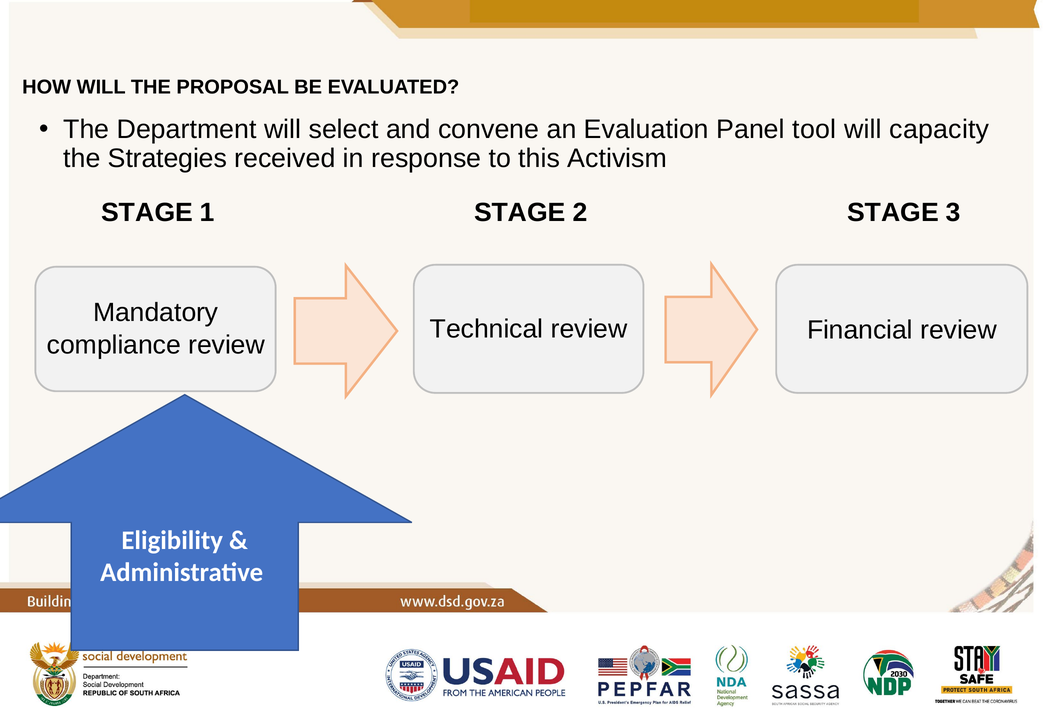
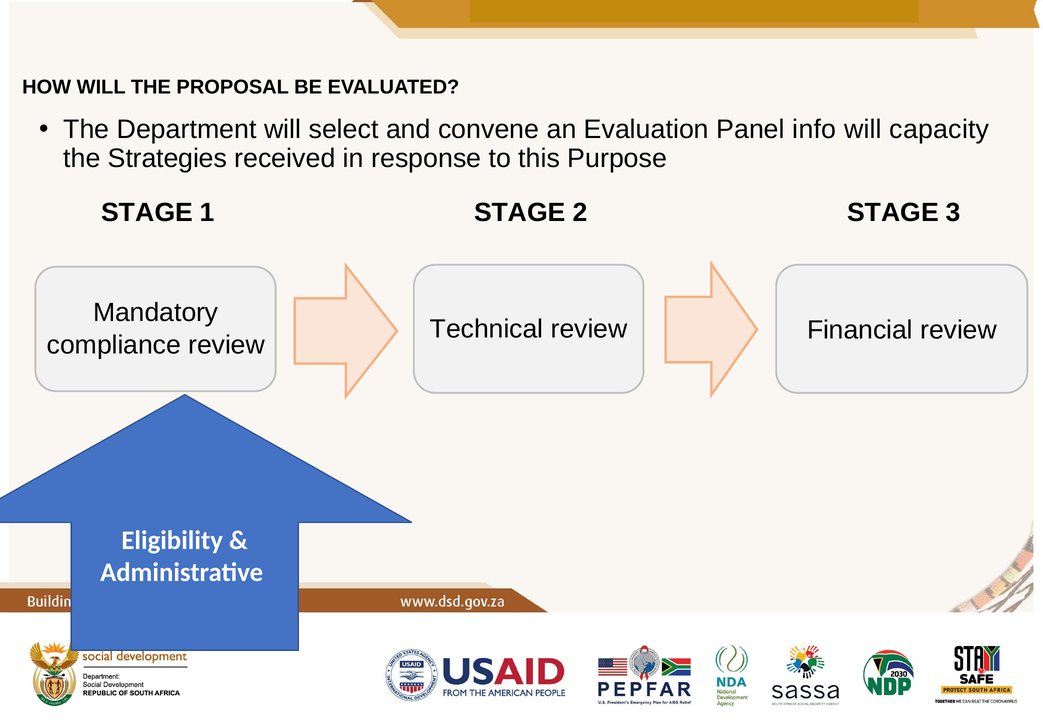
tool: tool -> info
Activism: Activism -> Purpose
